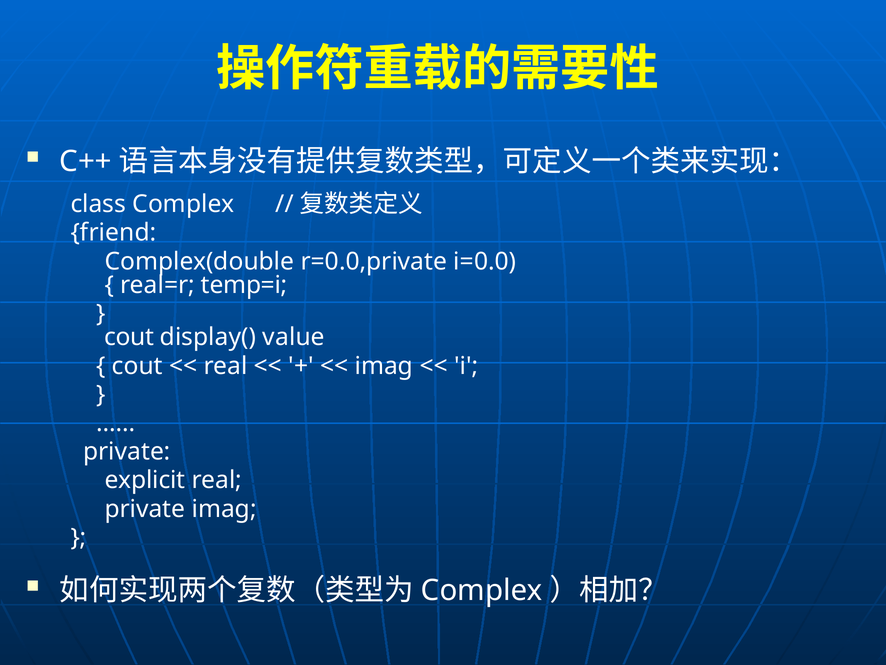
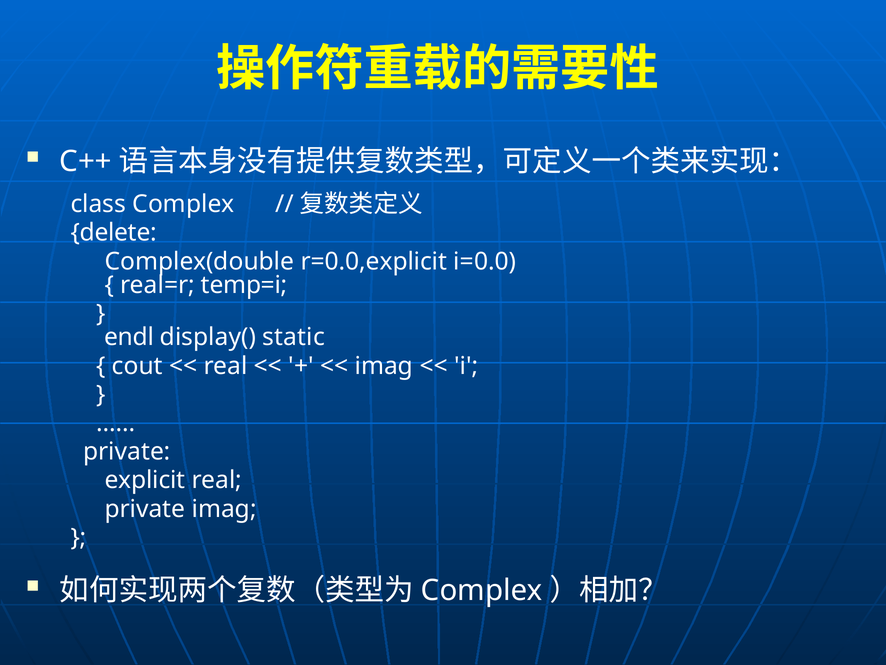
friend: friend -> delete
r=0.0,private: r=0.0,private -> r=0.0,explicit
cout at (129, 337): cout -> endl
value: value -> static
